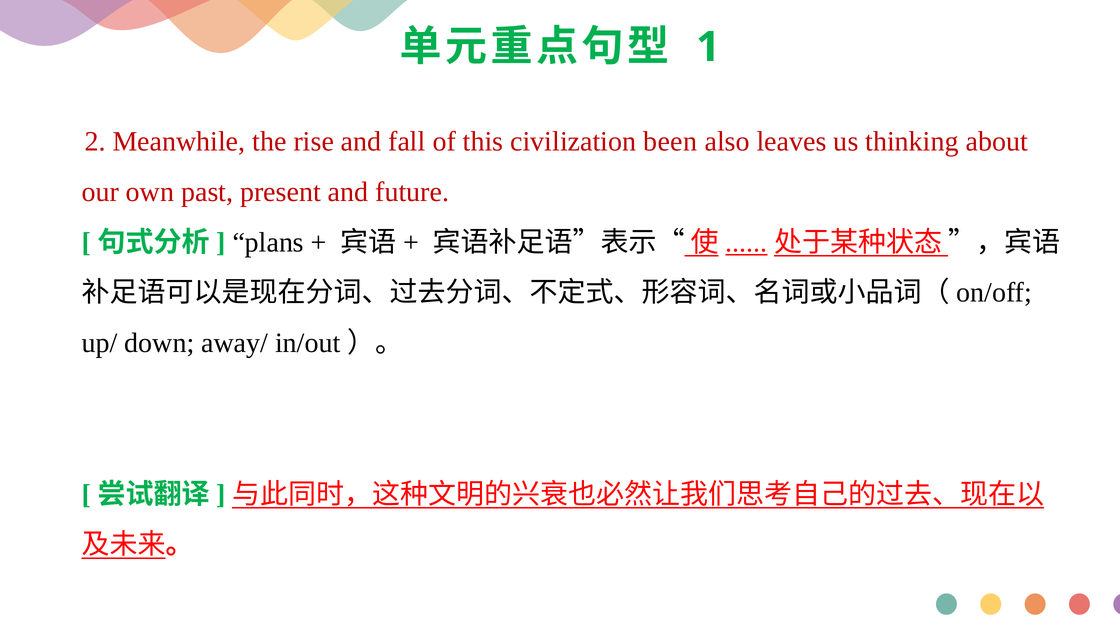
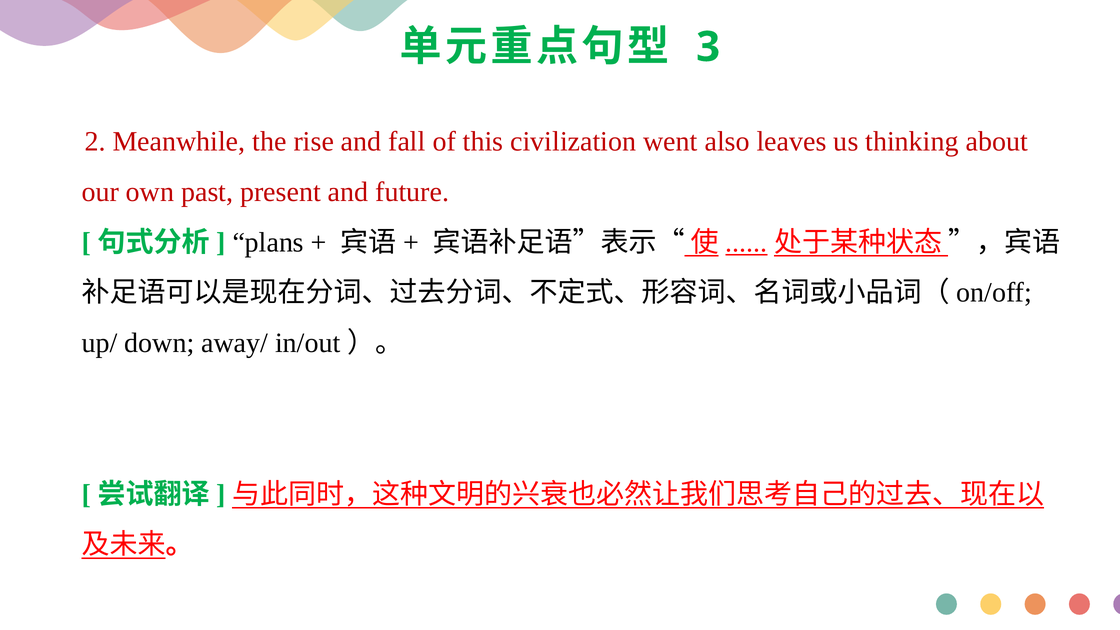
1: 1 -> 3
been: been -> went
